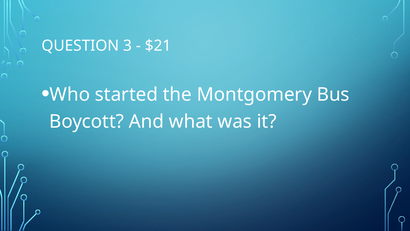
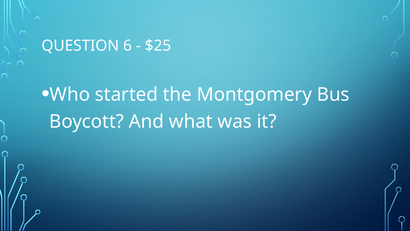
3: 3 -> 6
$21: $21 -> $25
